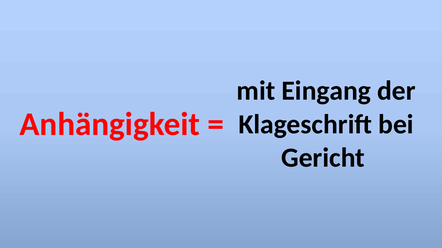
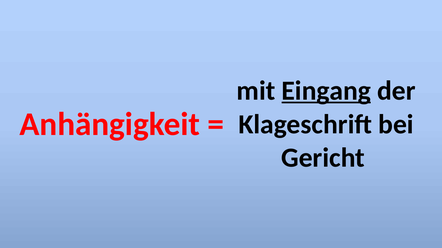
Eingang underline: none -> present
